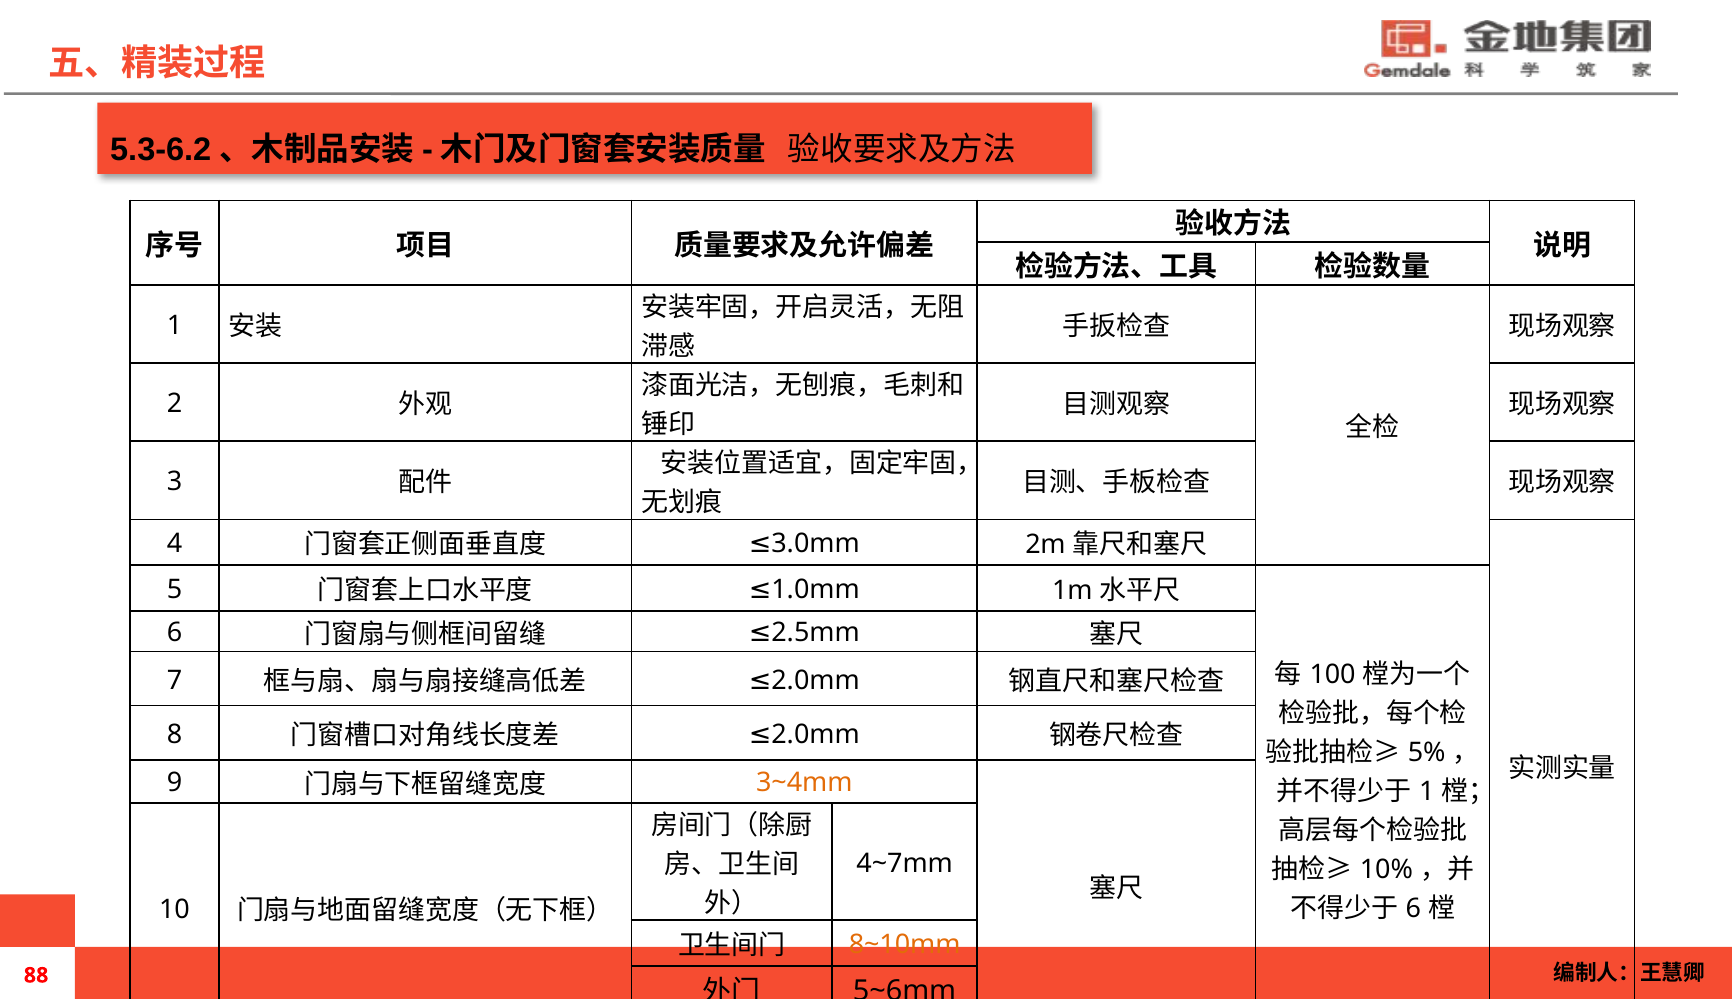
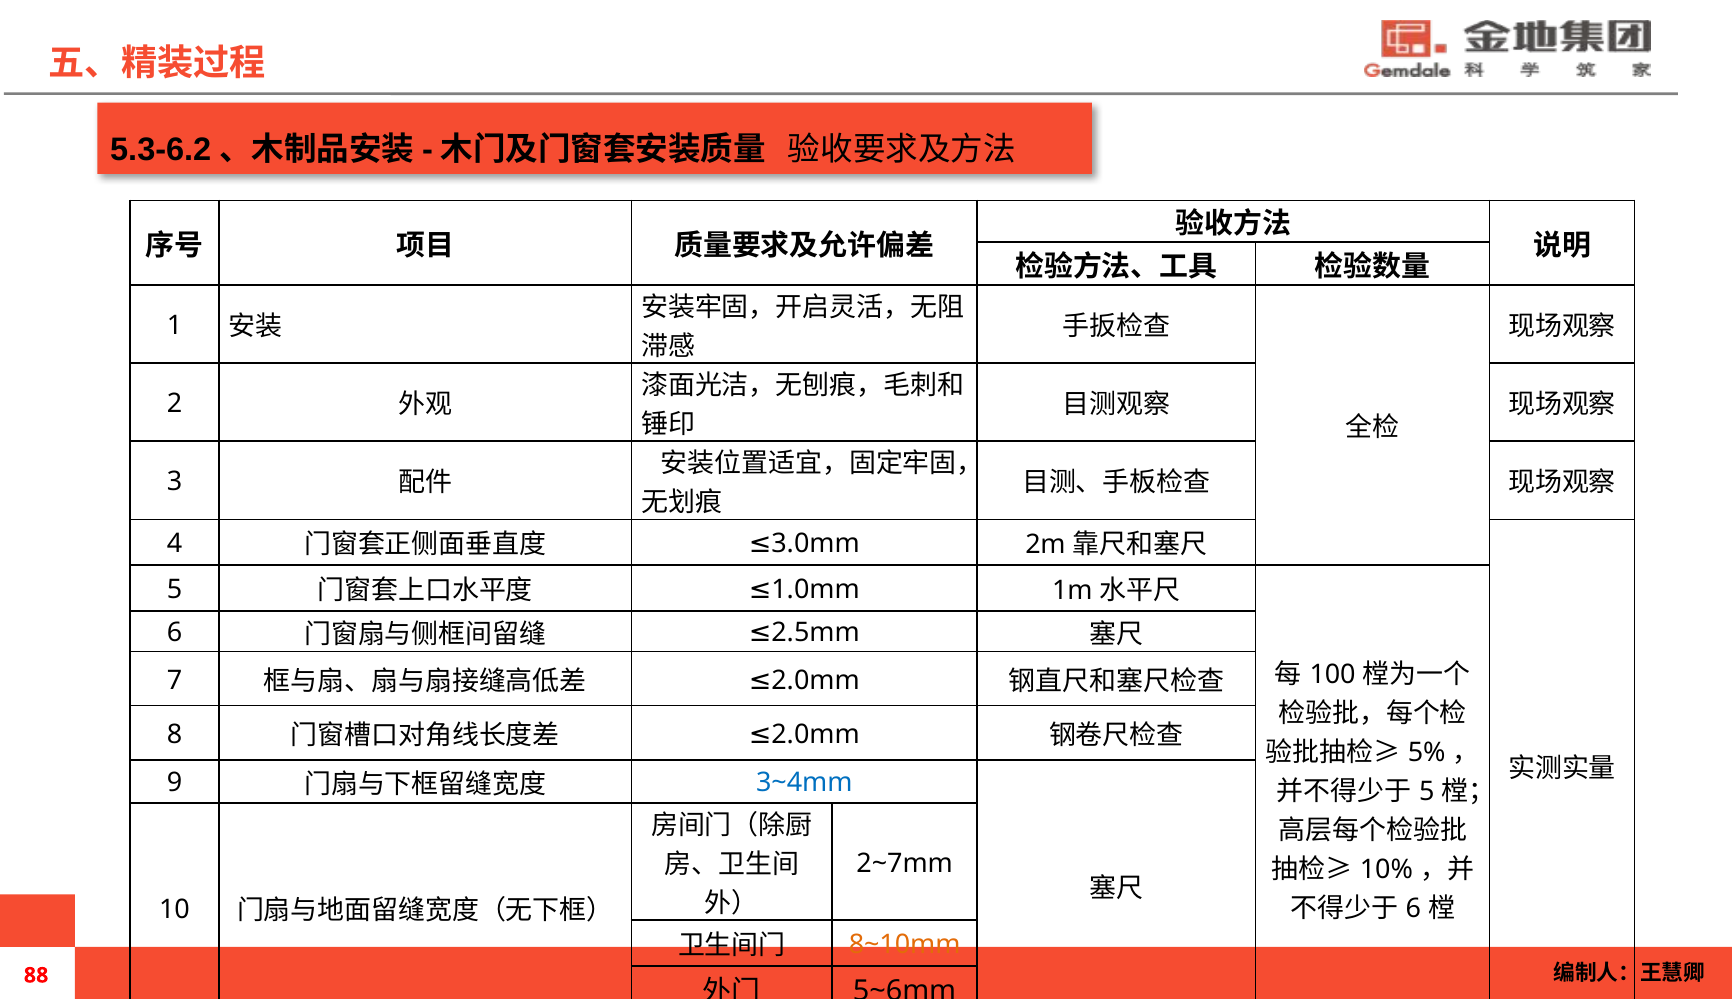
3~4mm colour: orange -> blue
1 at (1427, 792): 1 -> 5
4~7mm: 4~7mm -> 2~7mm
